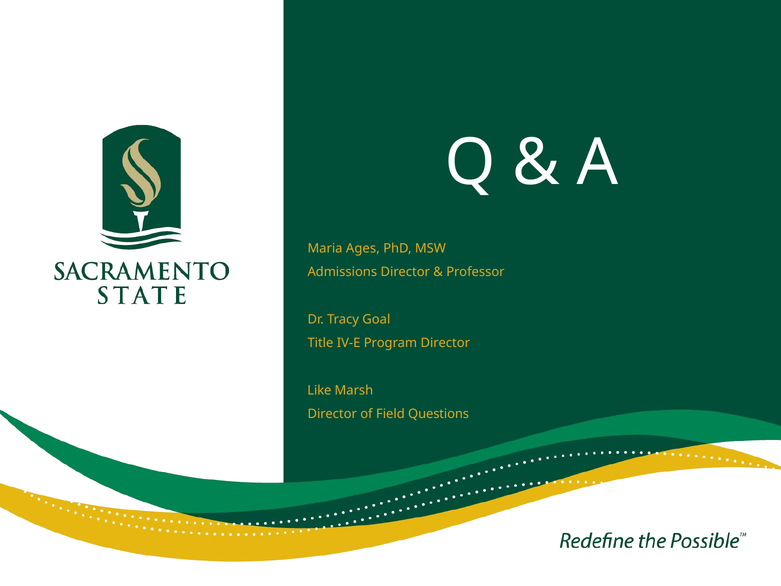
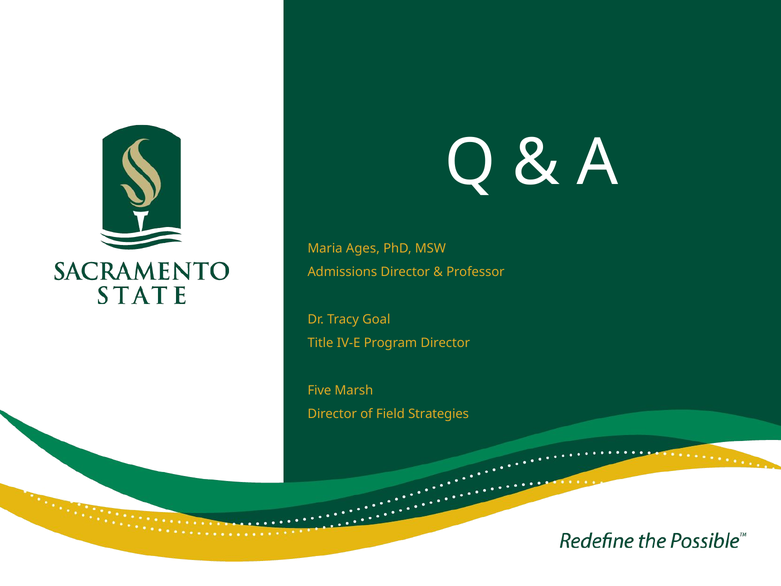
Like: Like -> Five
Questions: Questions -> Strategies
